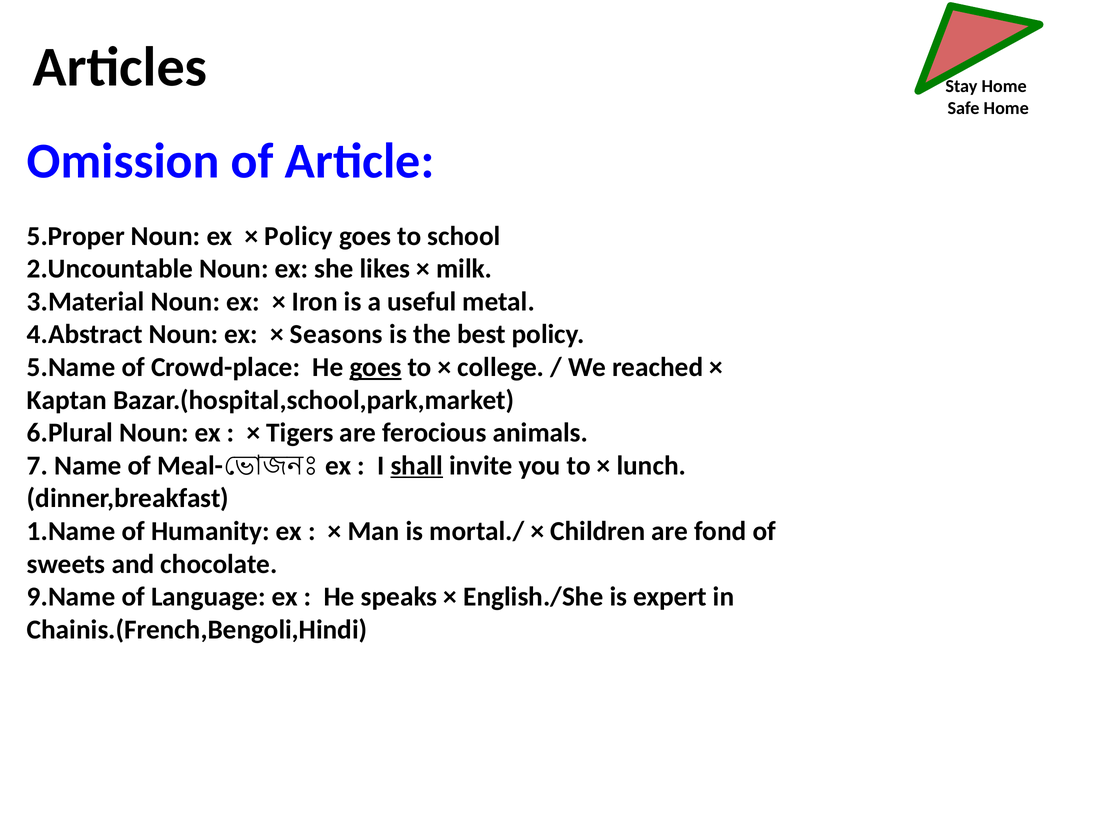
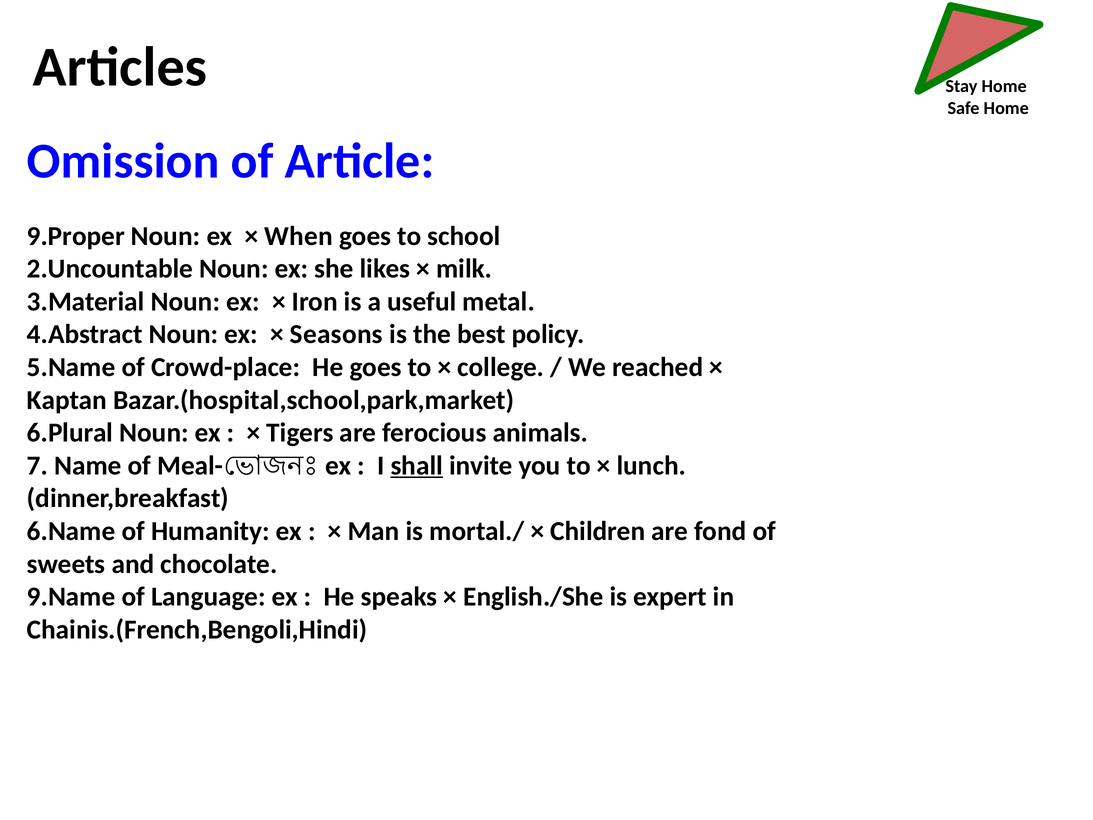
5.Proper: 5.Proper -> 9.Proper
Policy at (299, 236): Policy -> When
goes at (376, 367) underline: present -> none
1.Name: 1.Name -> 6.Name
